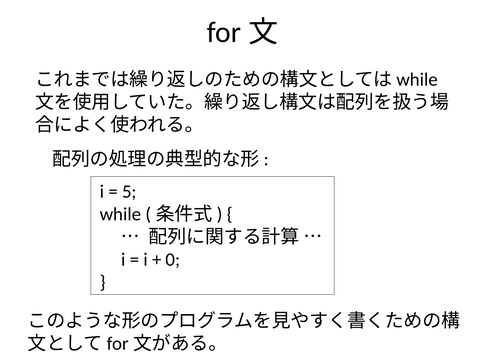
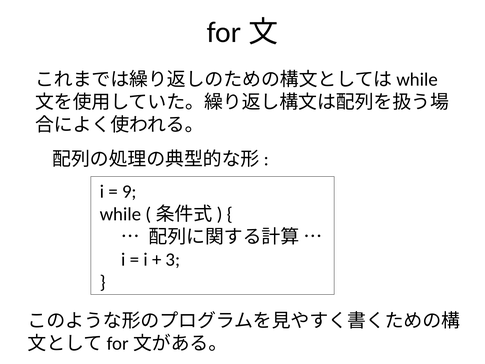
5: 5 -> 9
0: 0 -> 3
